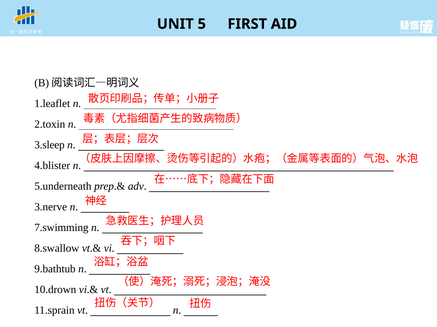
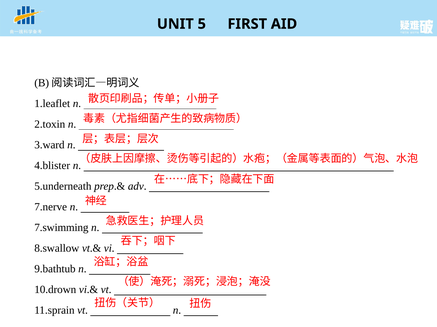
3.sleep: 3.sleep -> 3.ward
3.nerve: 3.nerve -> 7.nerve
